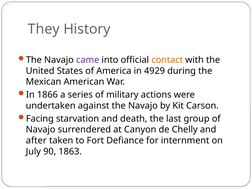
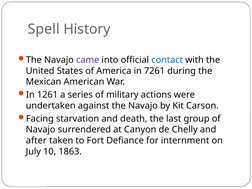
They: They -> Spell
contact colour: orange -> blue
4929: 4929 -> 7261
1866: 1866 -> 1261
90: 90 -> 10
